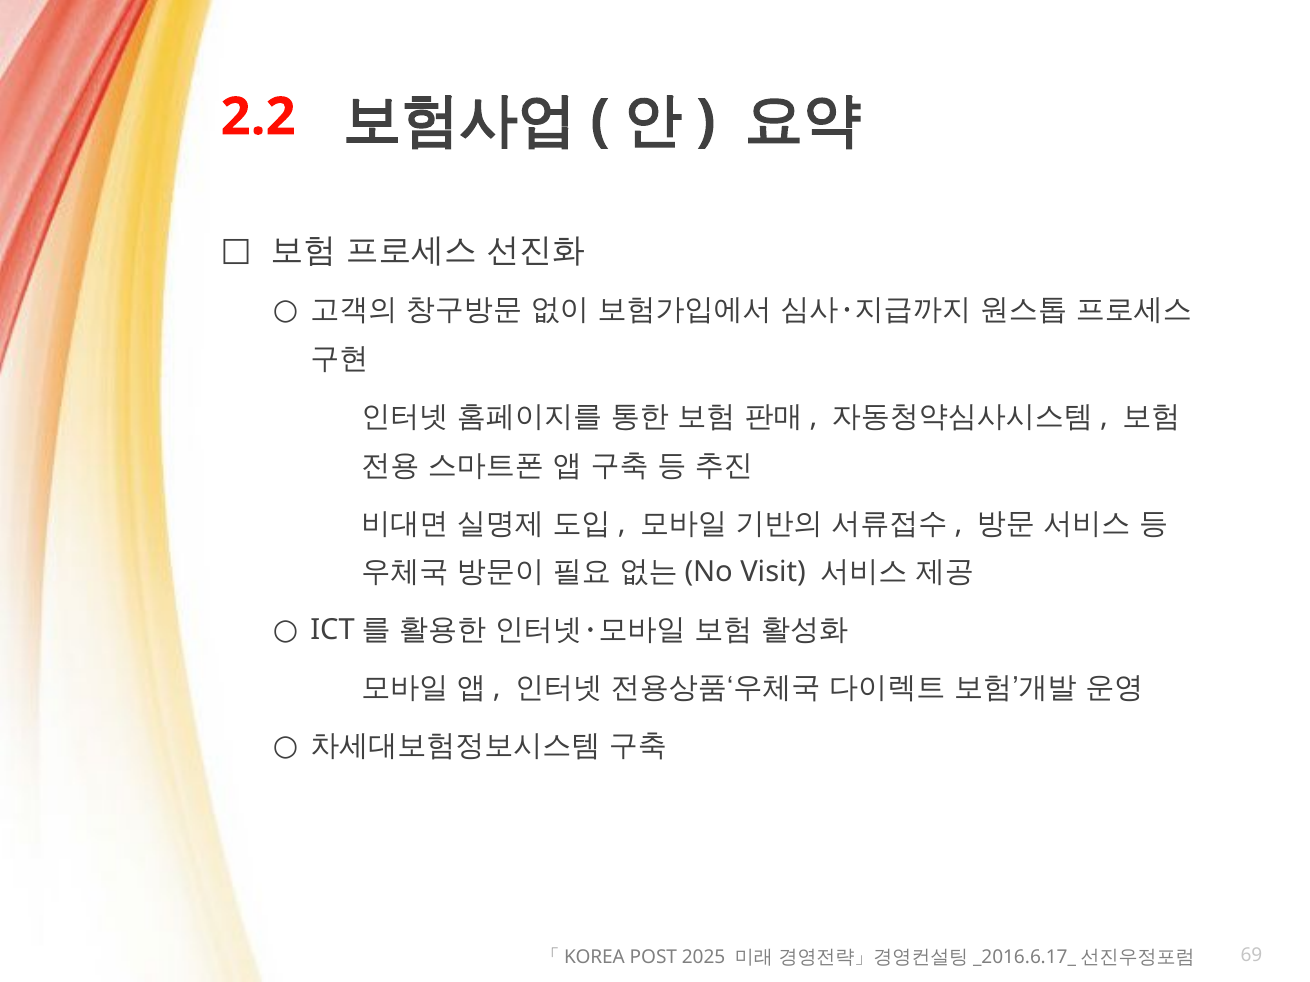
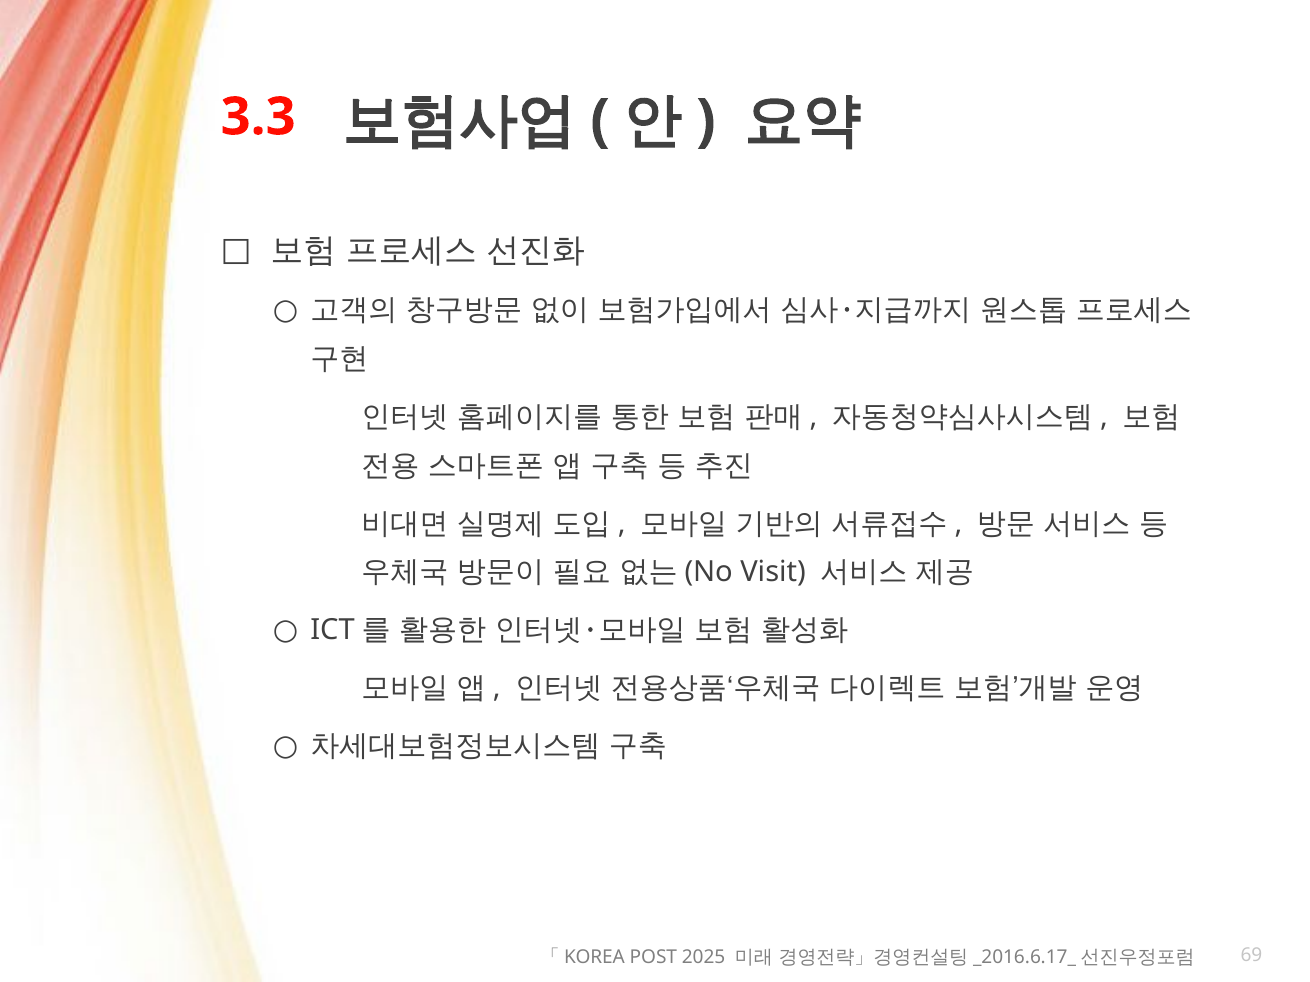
2.2: 2.2 -> 3.3
